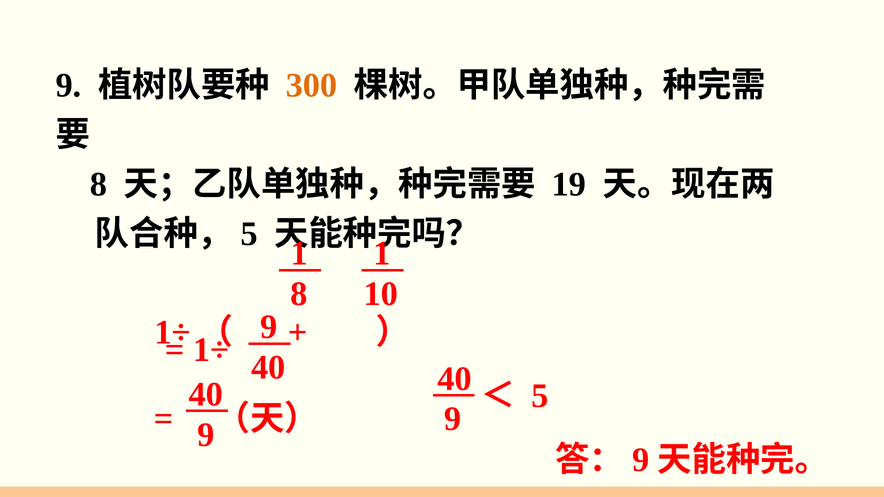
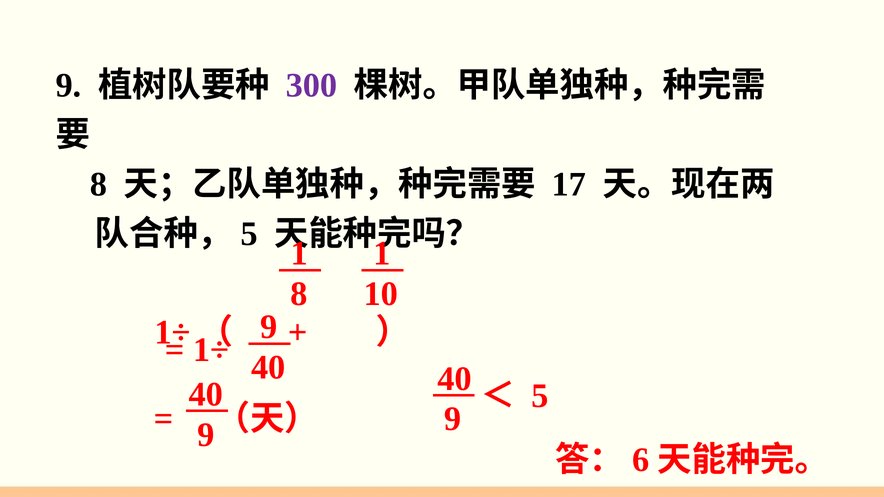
300 colour: orange -> purple
19: 19 -> 17
9 at (641, 460): 9 -> 6
